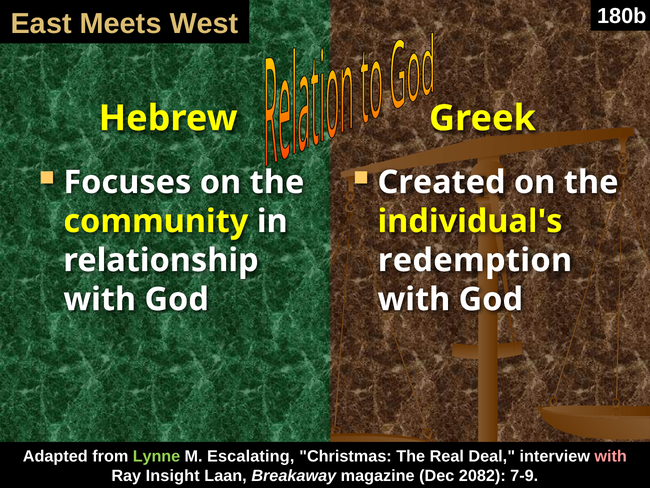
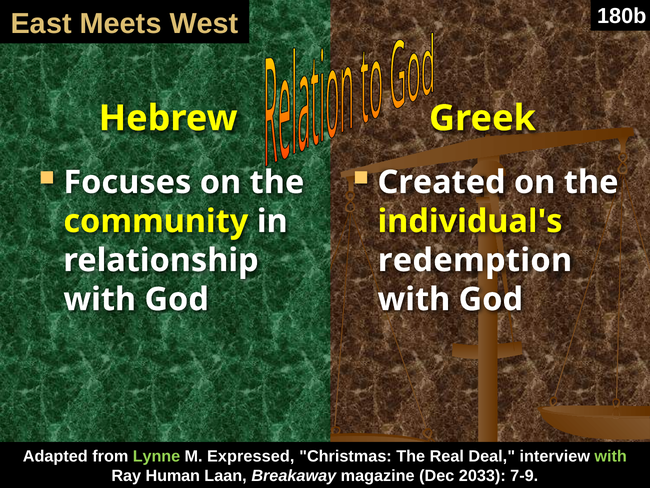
Escalating: Escalating -> Expressed
with at (611, 456) colour: pink -> light green
Insight: Insight -> Human
2082: 2082 -> 2033
